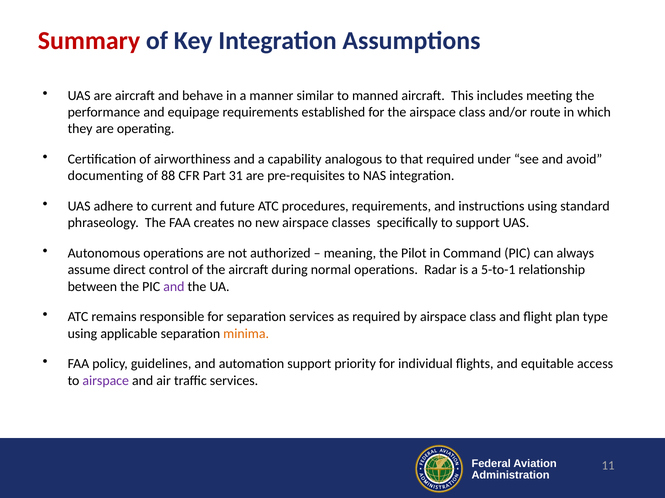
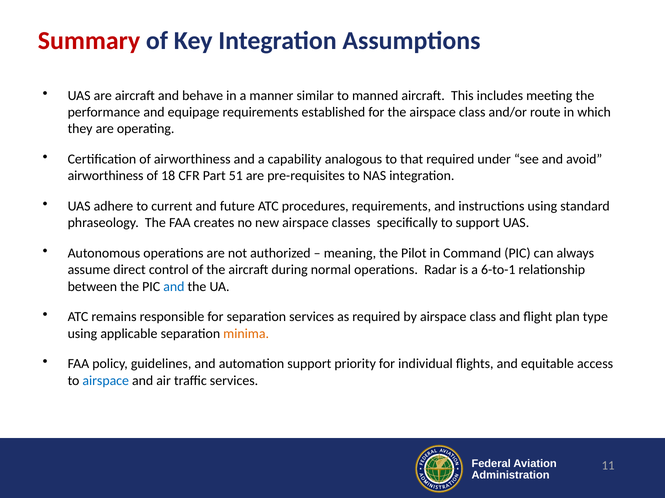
documenting at (105, 176): documenting -> airworthiness
88: 88 -> 18
31: 31 -> 51
5-to-1: 5-to-1 -> 6-to-1
and at (174, 287) colour: purple -> blue
airspace at (106, 381) colour: purple -> blue
